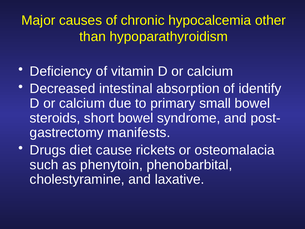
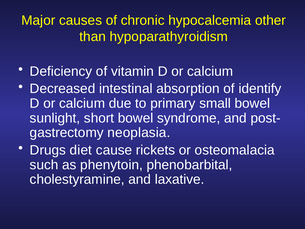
steroids: steroids -> sunlight
manifests: manifests -> neoplasia
